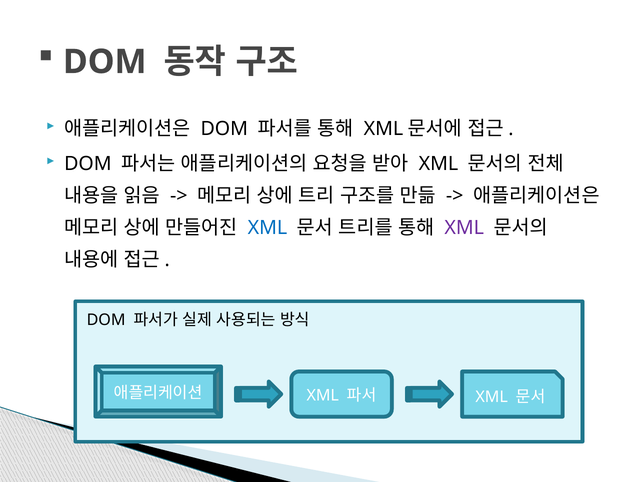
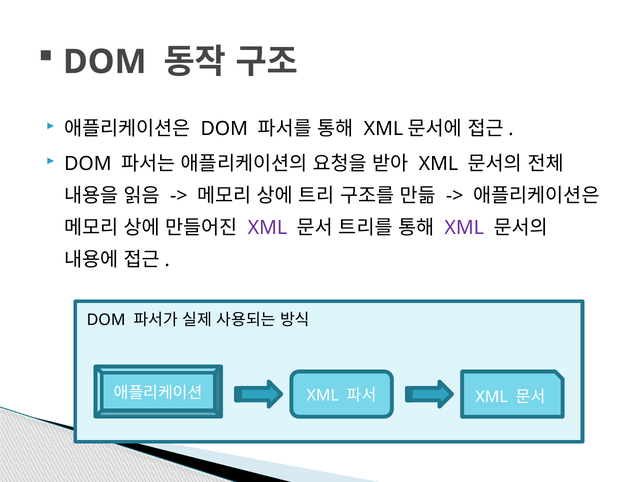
XML at (267, 228) colour: blue -> purple
